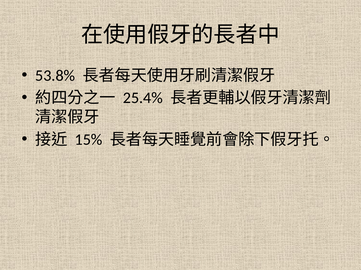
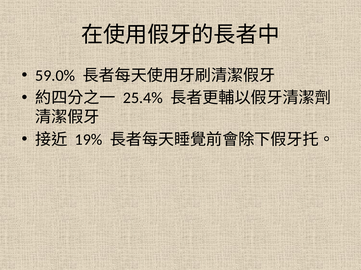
53.8%: 53.8% -> 59.0%
15%: 15% -> 19%
